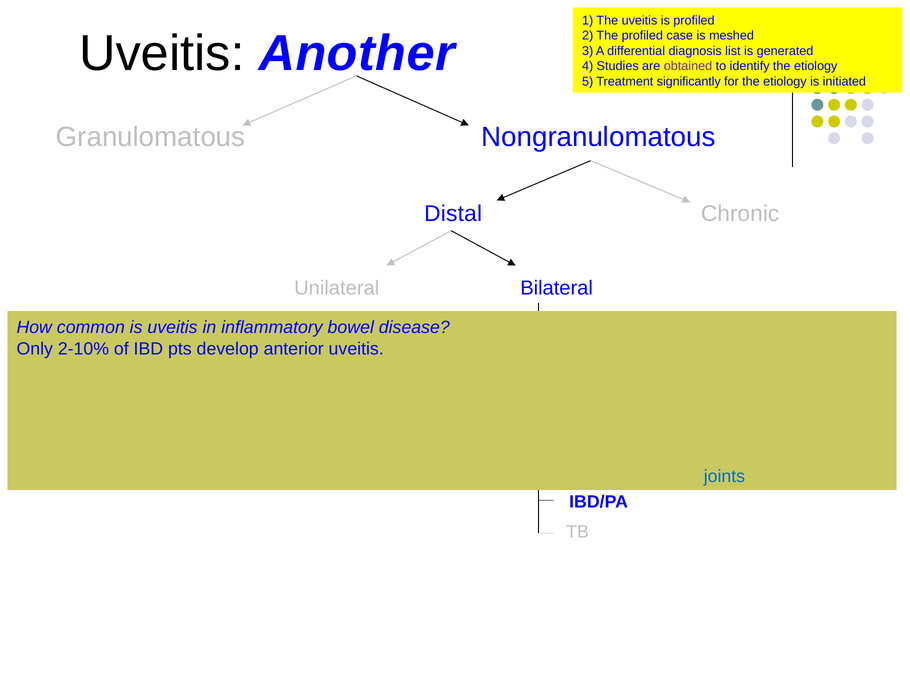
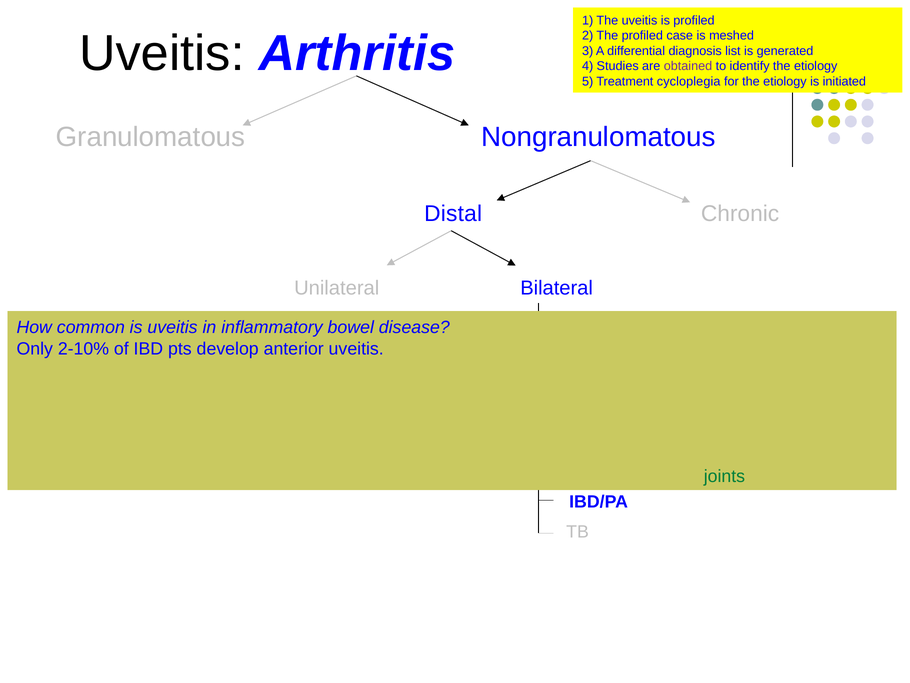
Uveitis Another: Another -> Arthritis
significantly: significantly -> cycloplegia
joints colour: blue -> green
